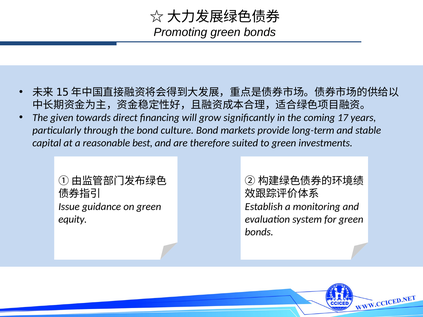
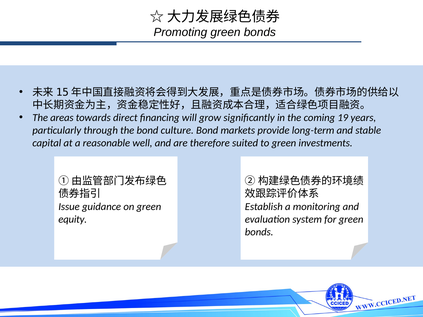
given: given -> areas
17: 17 -> 19
best: best -> well
